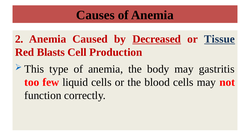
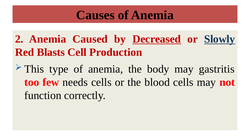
Tissue: Tissue -> Slowly
liquid: liquid -> needs
